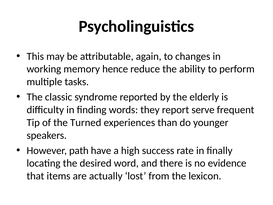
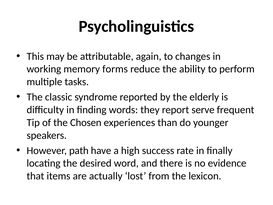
hence: hence -> forms
Turned: Turned -> Chosen
